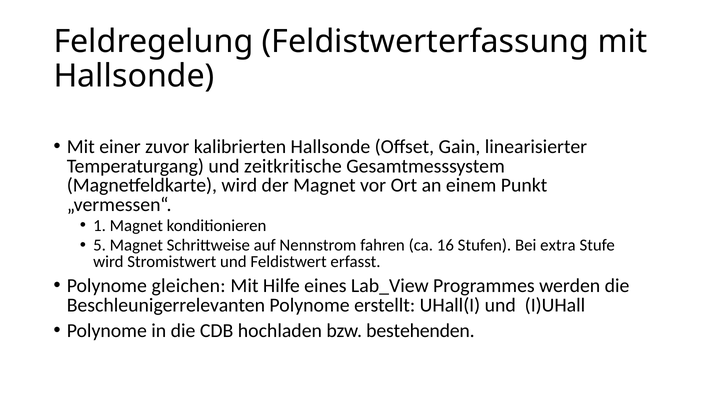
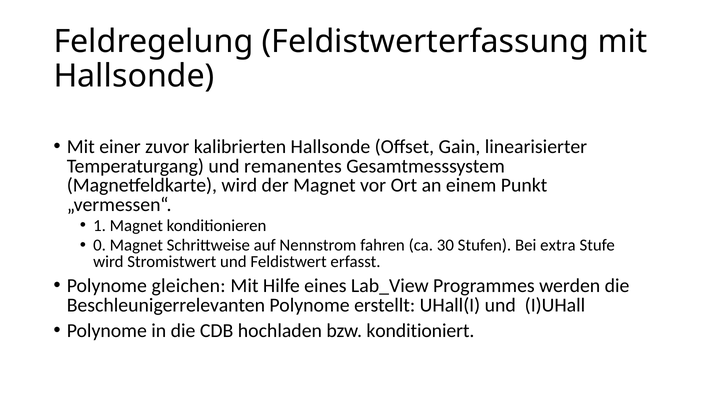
zeitkritische: zeitkritische -> remanentes
5: 5 -> 0
16: 16 -> 30
bestehenden: bestehenden -> konditioniert
